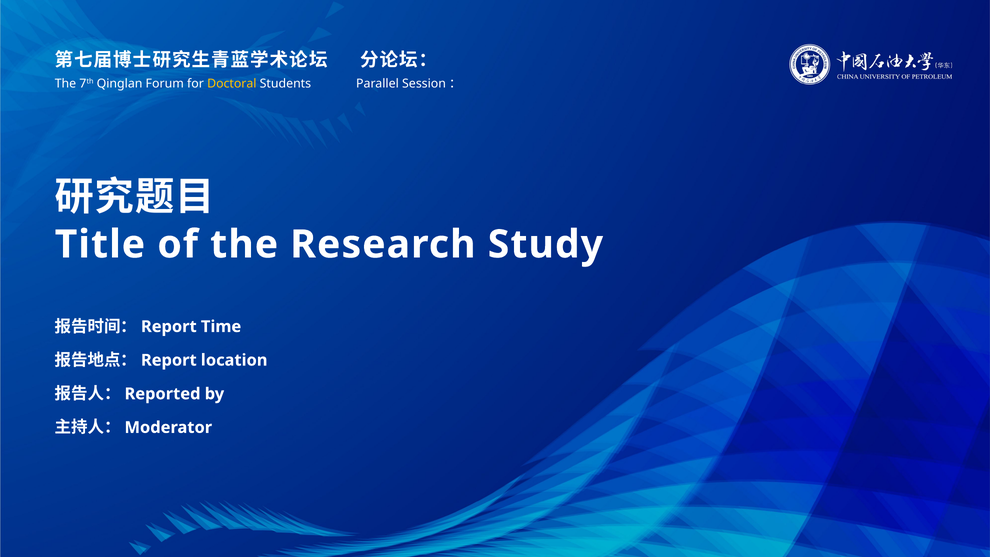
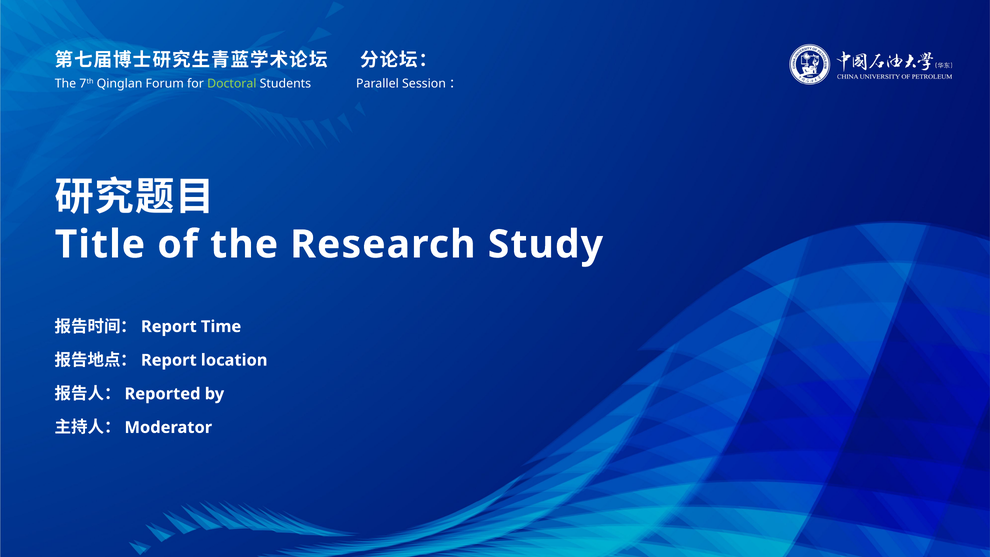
Doctoral colour: yellow -> light green
